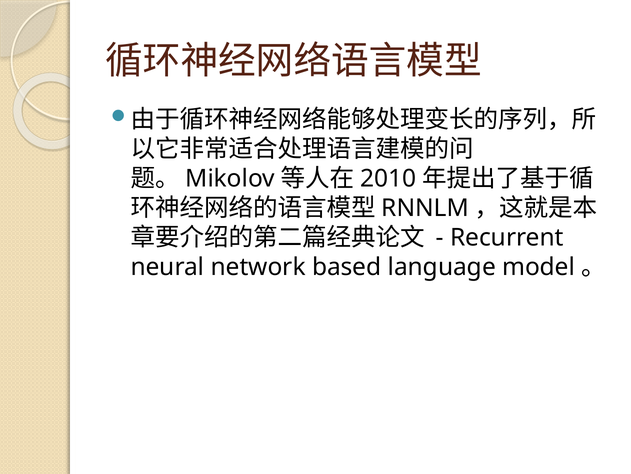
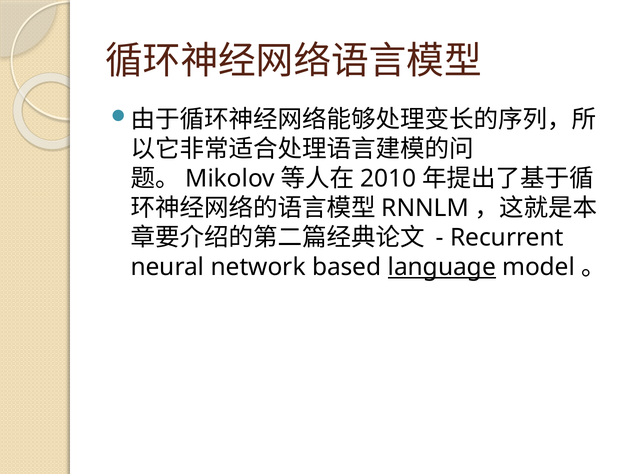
language underline: none -> present
